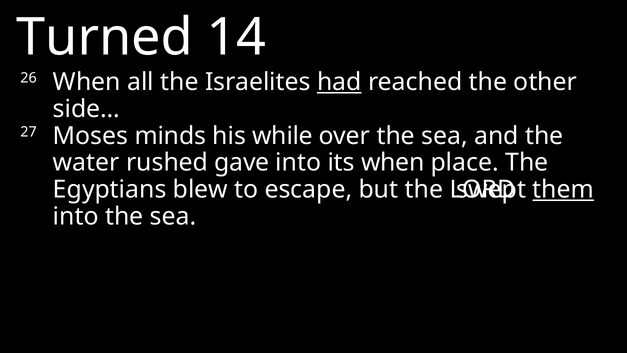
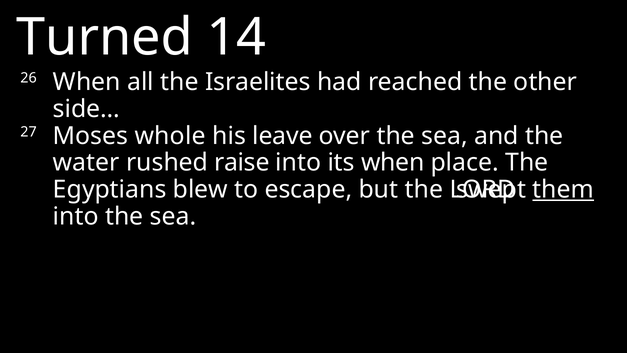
had underline: present -> none
minds: minds -> whole
while: while -> leave
gave: gave -> raise
